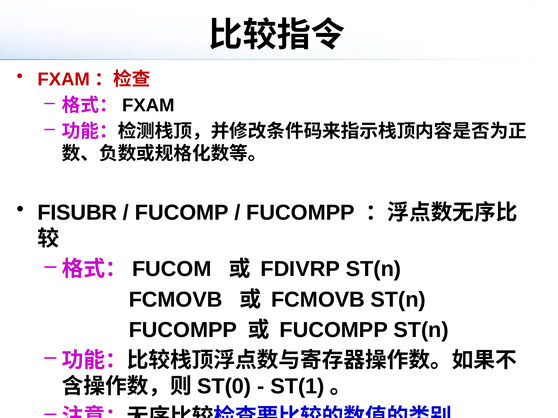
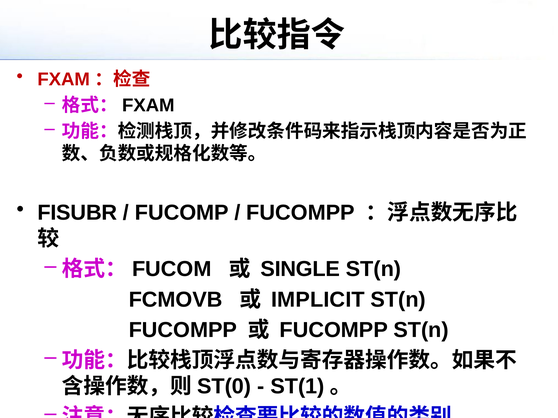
FDIVRP: FDIVRP -> SINGLE
FCMOVB at (318, 300): FCMOVB -> IMPLICIT
